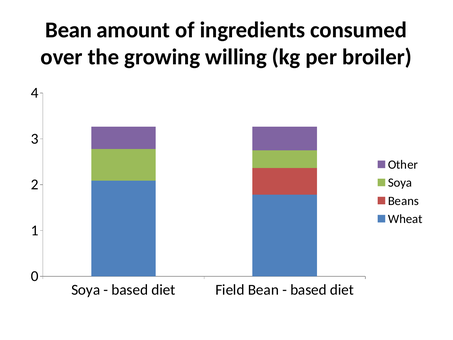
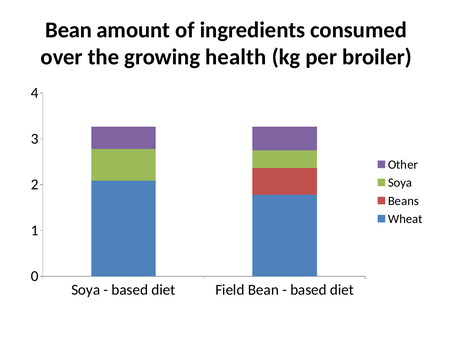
willing: willing -> health
